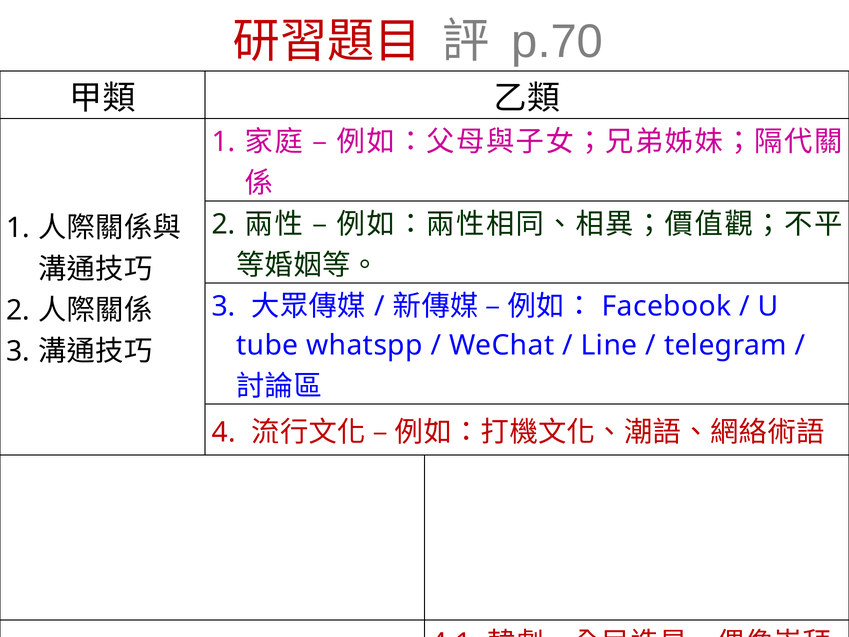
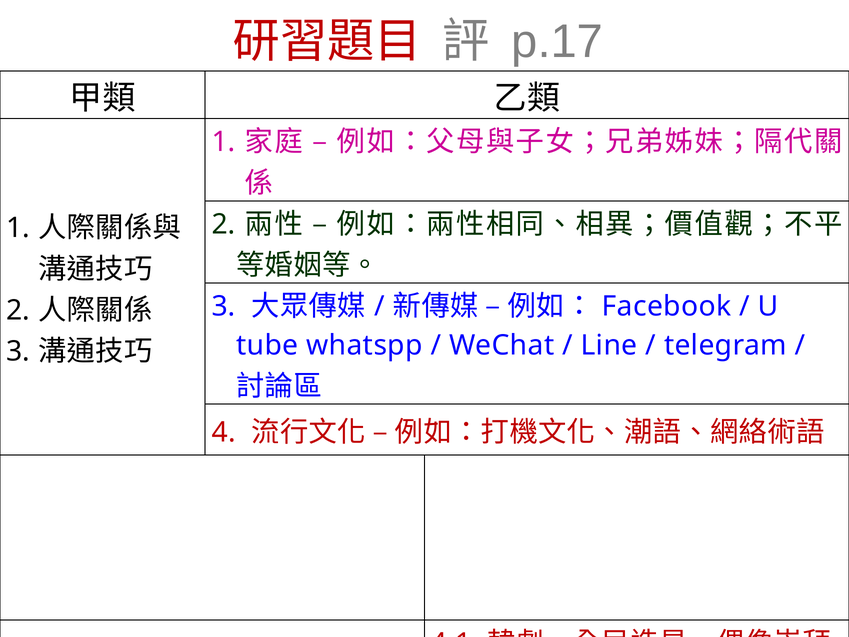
p.70: p.70 -> p.17
